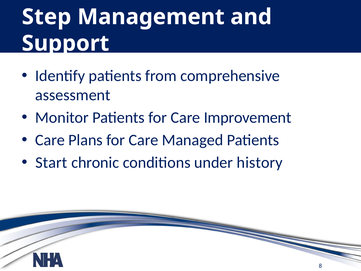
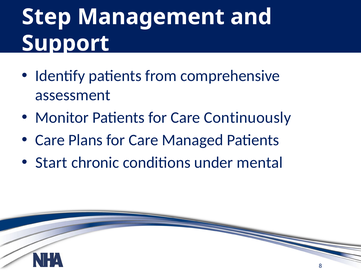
Improvement: Improvement -> Continuously
history: history -> mental
